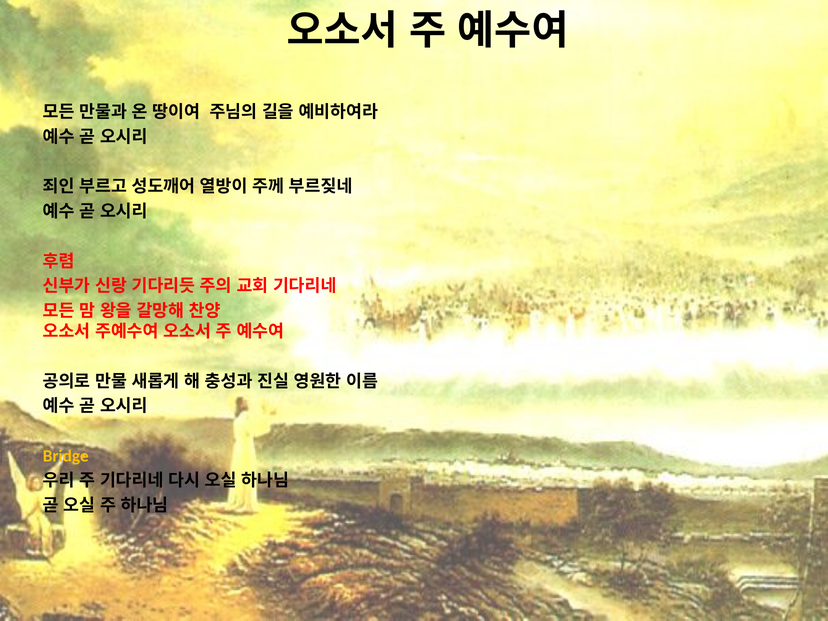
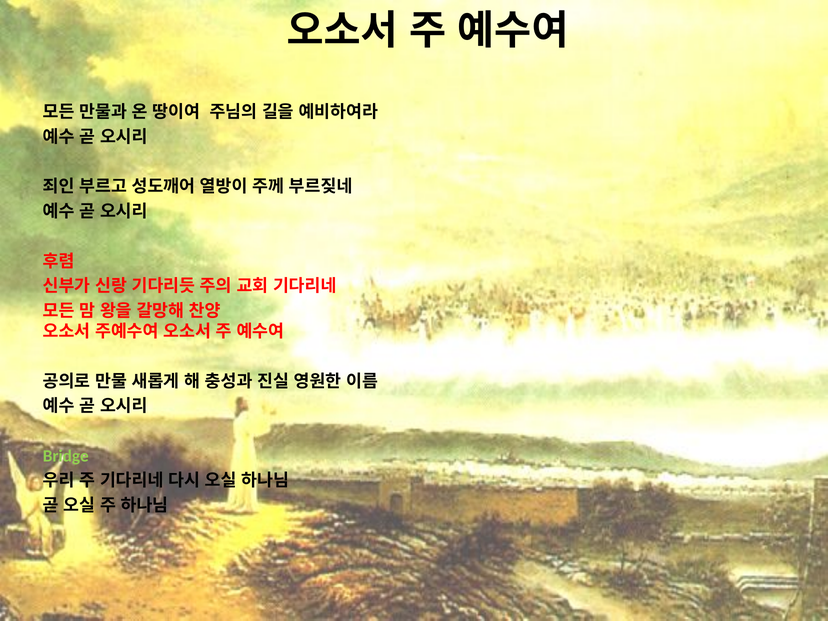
Bridge colour: yellow -> light green
